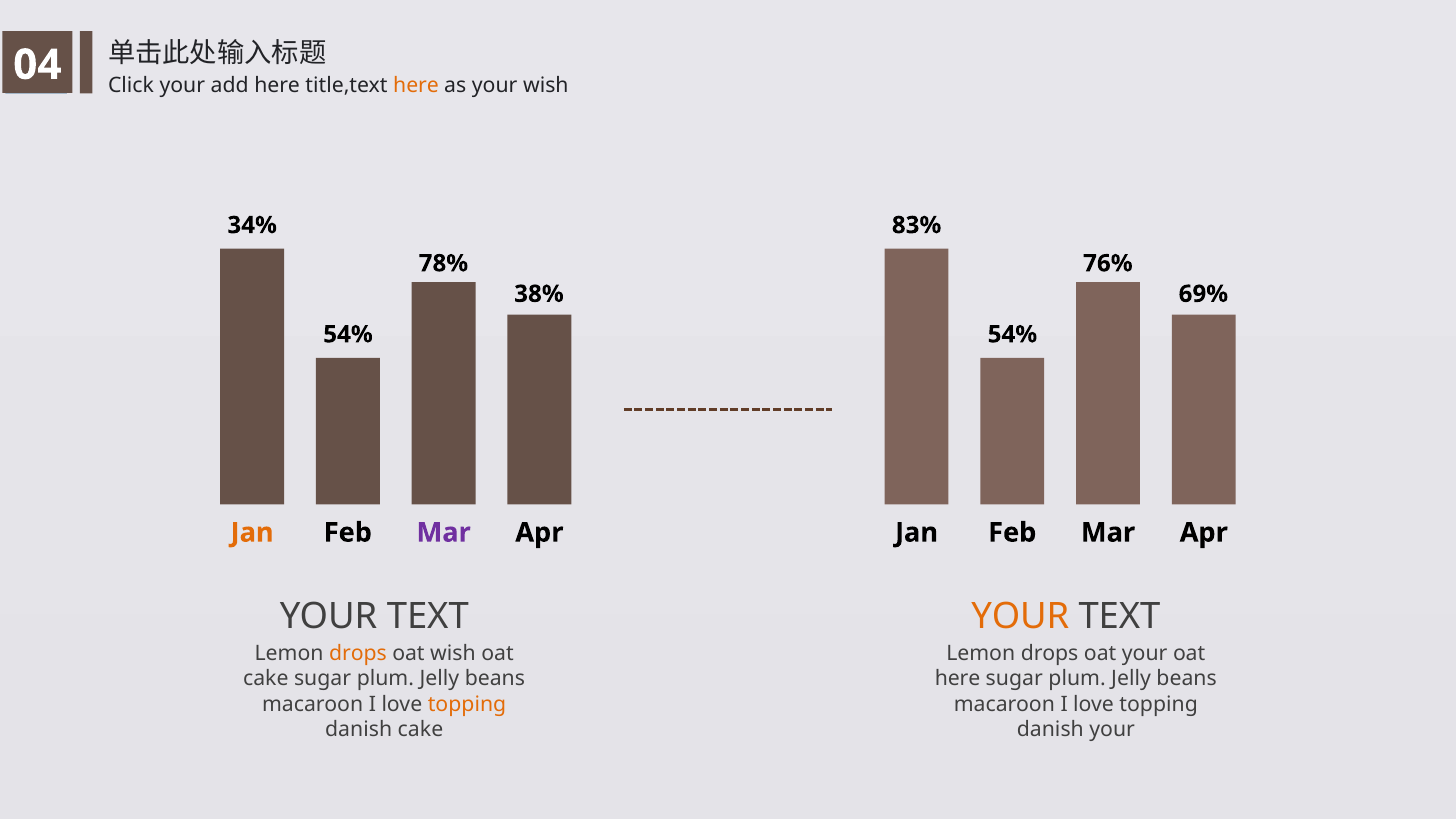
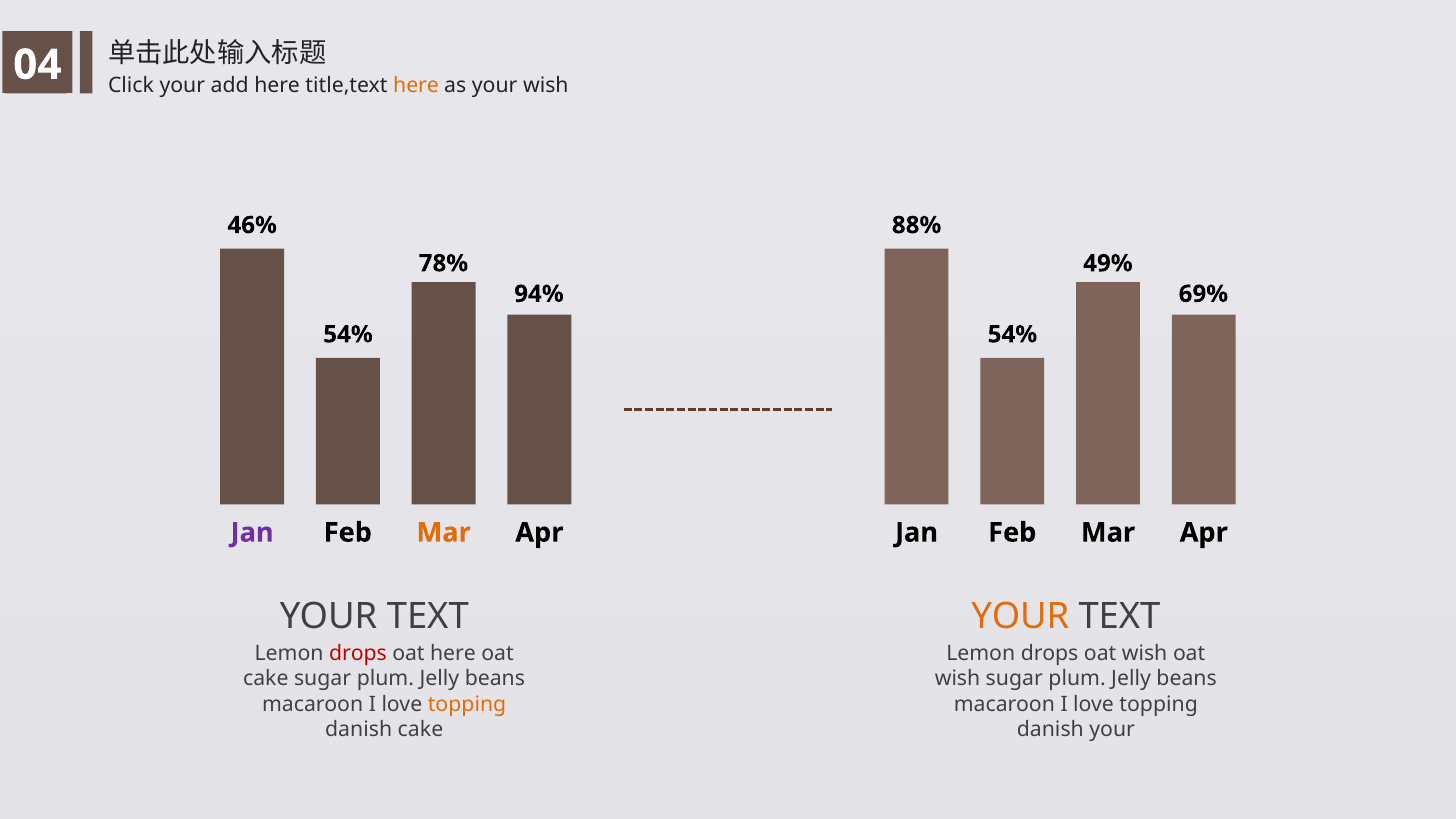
34%: 34% -> 46%
83%: 83% -> 88%
76%: 76% -> 49%
38%: 38% -> 94%
Jan at (252, 533) colour: orange -> purple
Mar at (444, 533) colour: purple -> orange
drops at (358, 653) colour: orange -> red
oat wish: wish -> here
drops oat your: your -> wish
here at (958, 678): here -> wish
